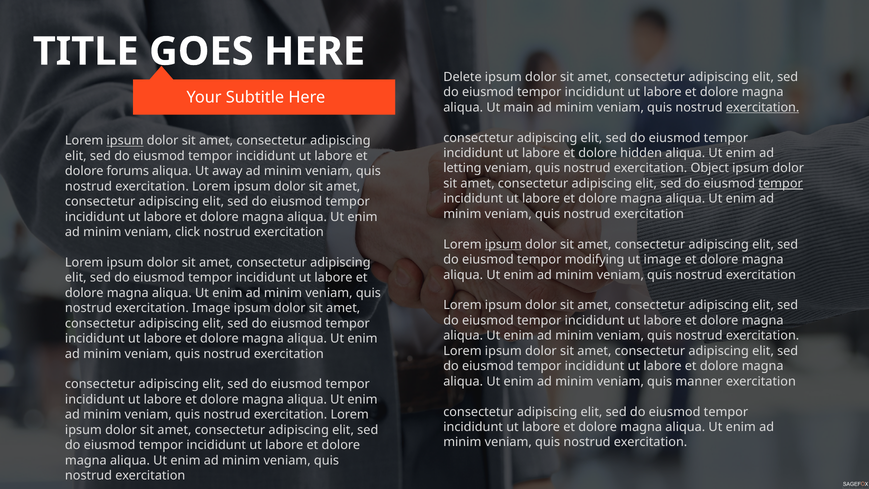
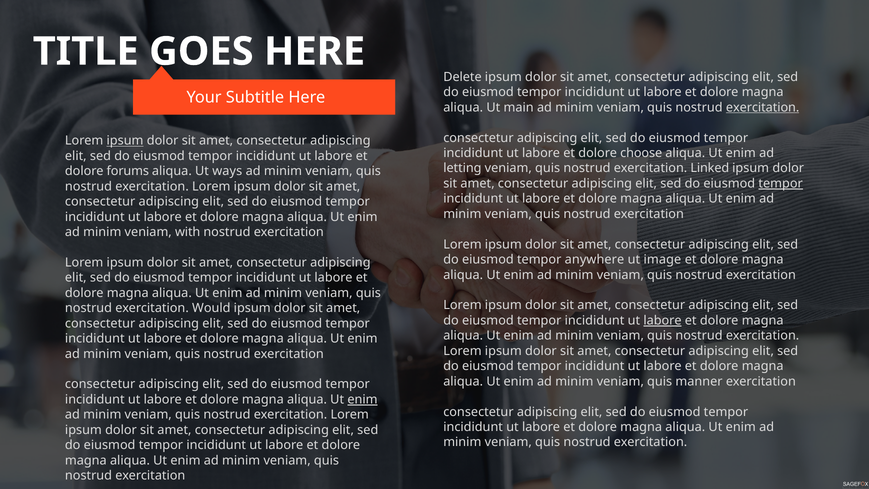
hidden: hidden -> choose
Object: Object -> Linked
away: away -> ways
click: click -> with
ipsum at (503, 244) underline: present -> none
modifying: modifying -> anywhere
exercitation Image: Image -> Would
labore at (663, 320) underline: none -> present
enim at (362, 399) underline: none -> present
